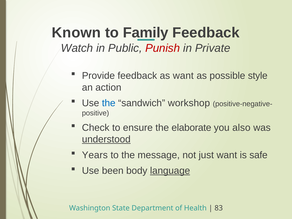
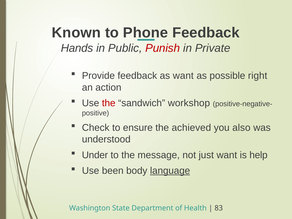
Family: Family -> Phone
Watch: Watch -> Hands
style: style -> right
the at (109, 103) colour: blue -> red
elaborate: elaborate -> achieved
understood underline: present -> none
Years: Years -> Under
safe: safe -> help
